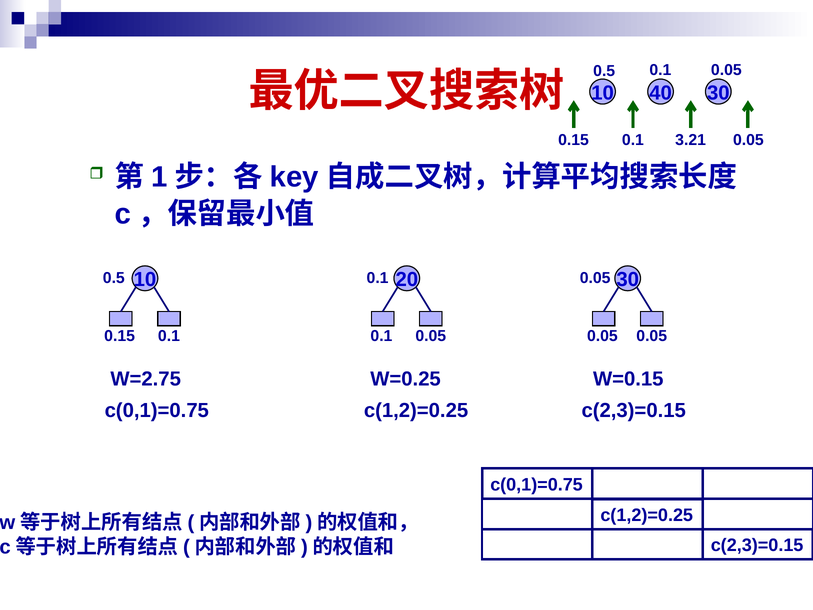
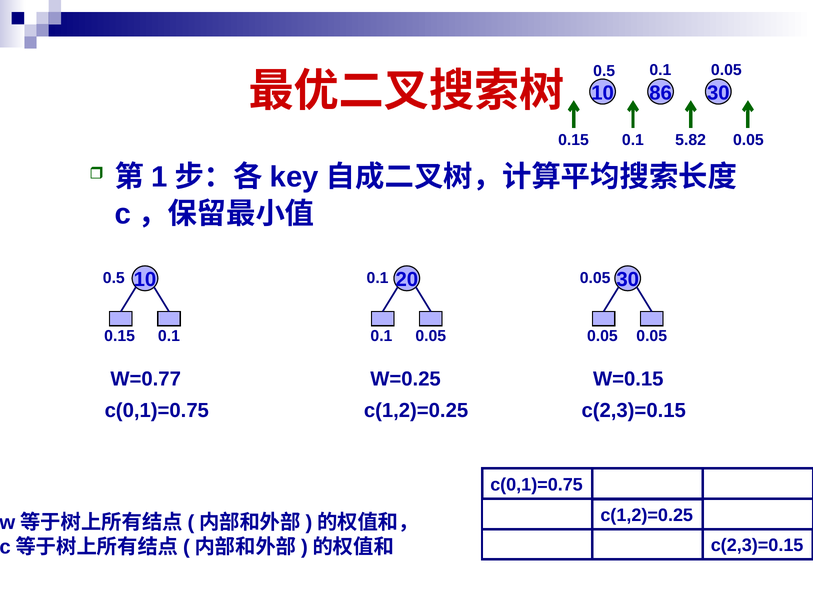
40: 40 -> 86
3.21: 3.21 -> 5.82
W=2.75: W=2.75 -> W=0.77
